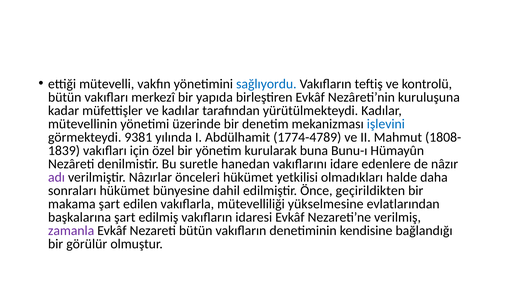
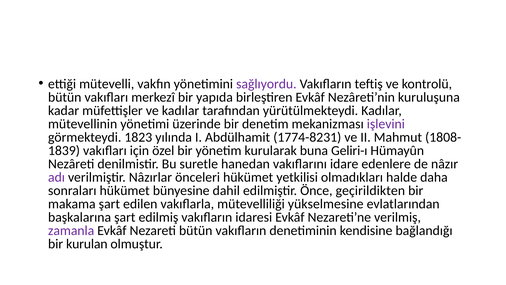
sağlıyordu colour: blue -> purple
işlevini colour: blue -> purple
9381: 9381 -> 1823
1774-4789: 1774-4789 -> 1774-8231
Bunu-ı: Bunu-ı -> Geliri-ı
görülür: görülür -> kurulan
